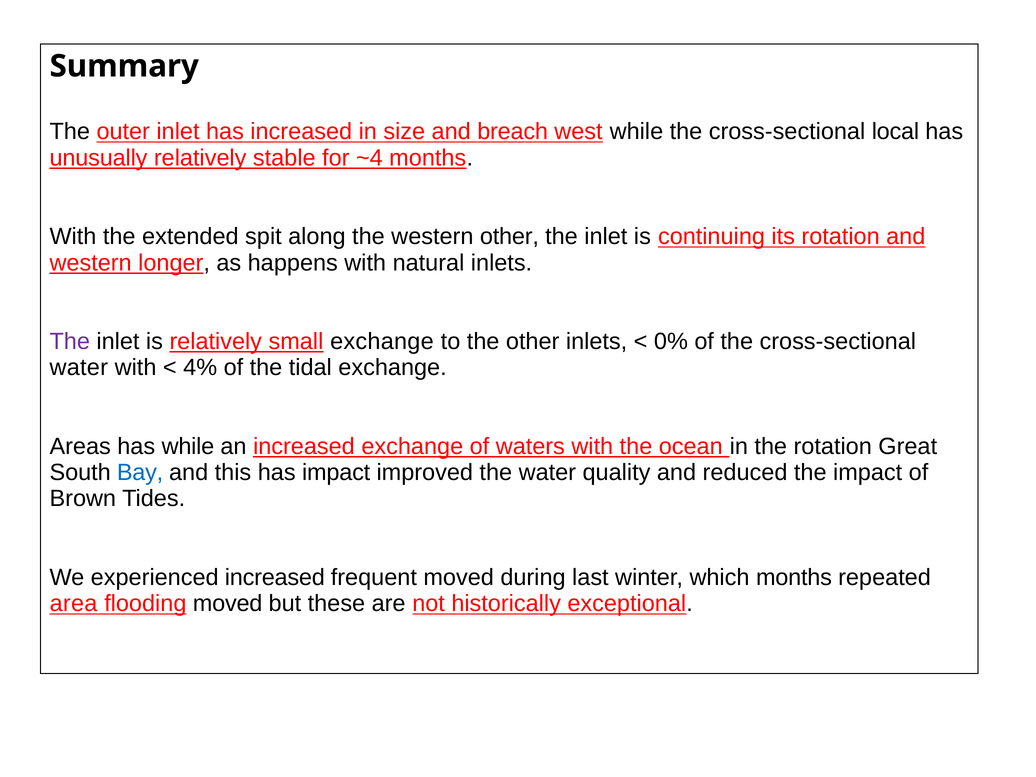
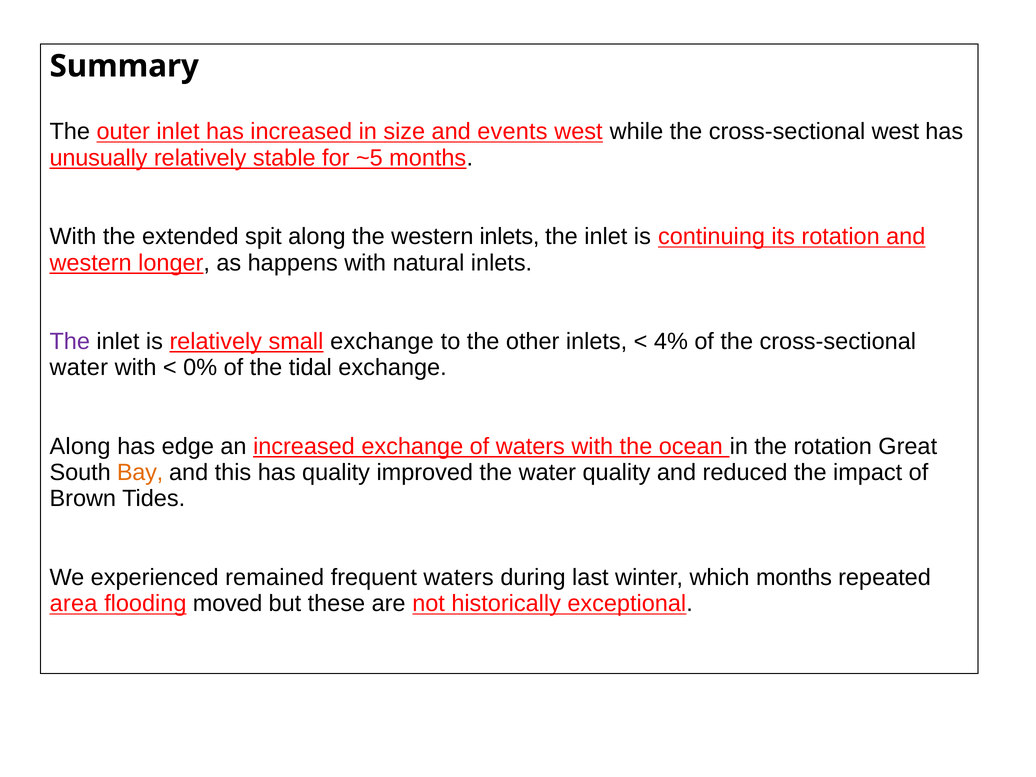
breach: breach -> events
cross-sectional local: local -> west
~4: ~4 -> ~5
western other: other -> inlets
0%: 0% -> 4%
4%: 4% -> 0%
Areas at (80, 446): Areas -> Along
has while: while -> edge
Bay colour: blue -> orange
has impact: impact -> quality
experienced increased: increased -> remained
frequent moved: moved -> waters
